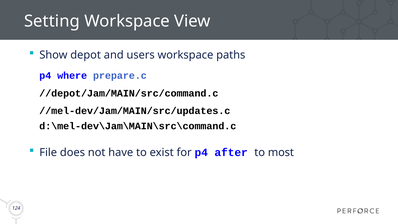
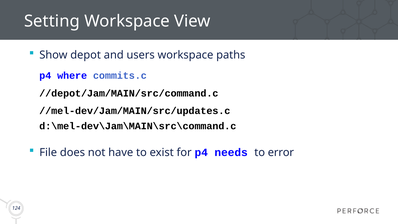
prepare.c: prepare.c -> commits.c
after: after -> needs
most: most -> error
